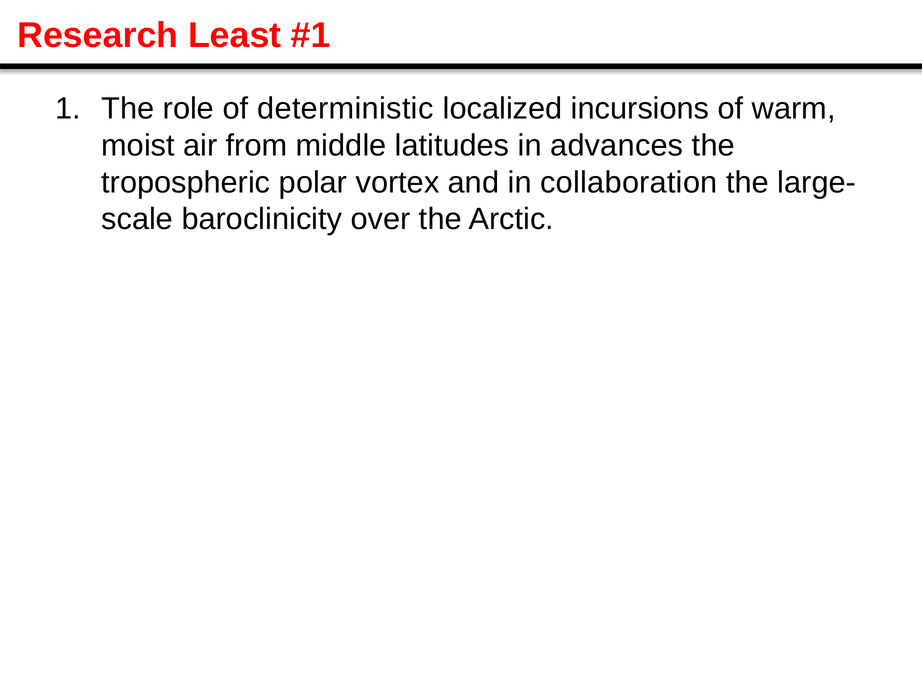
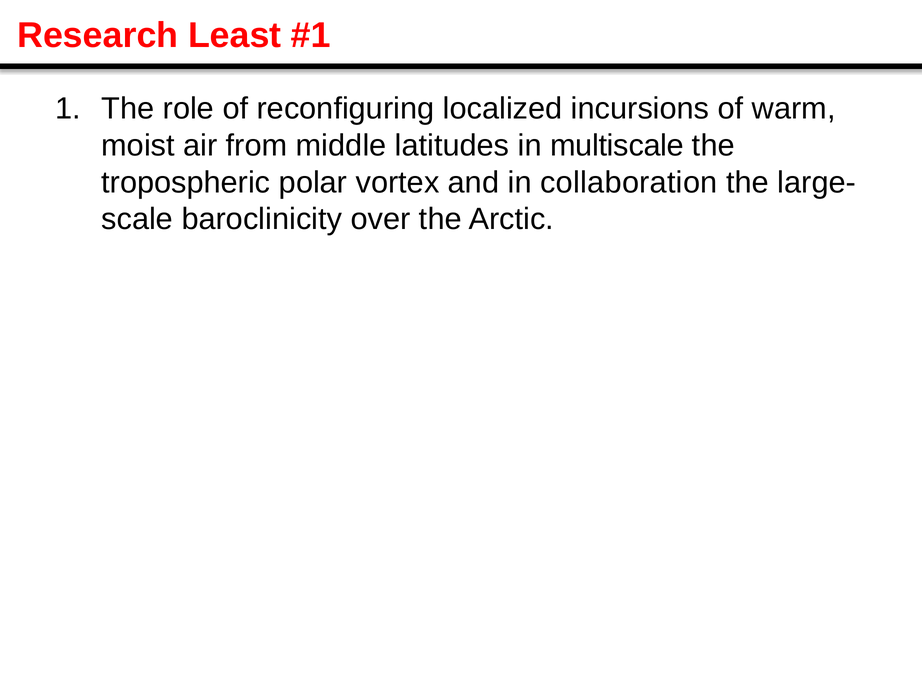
deterministic: deterministic -> reconfiguring
advances: advances -> multiscale
